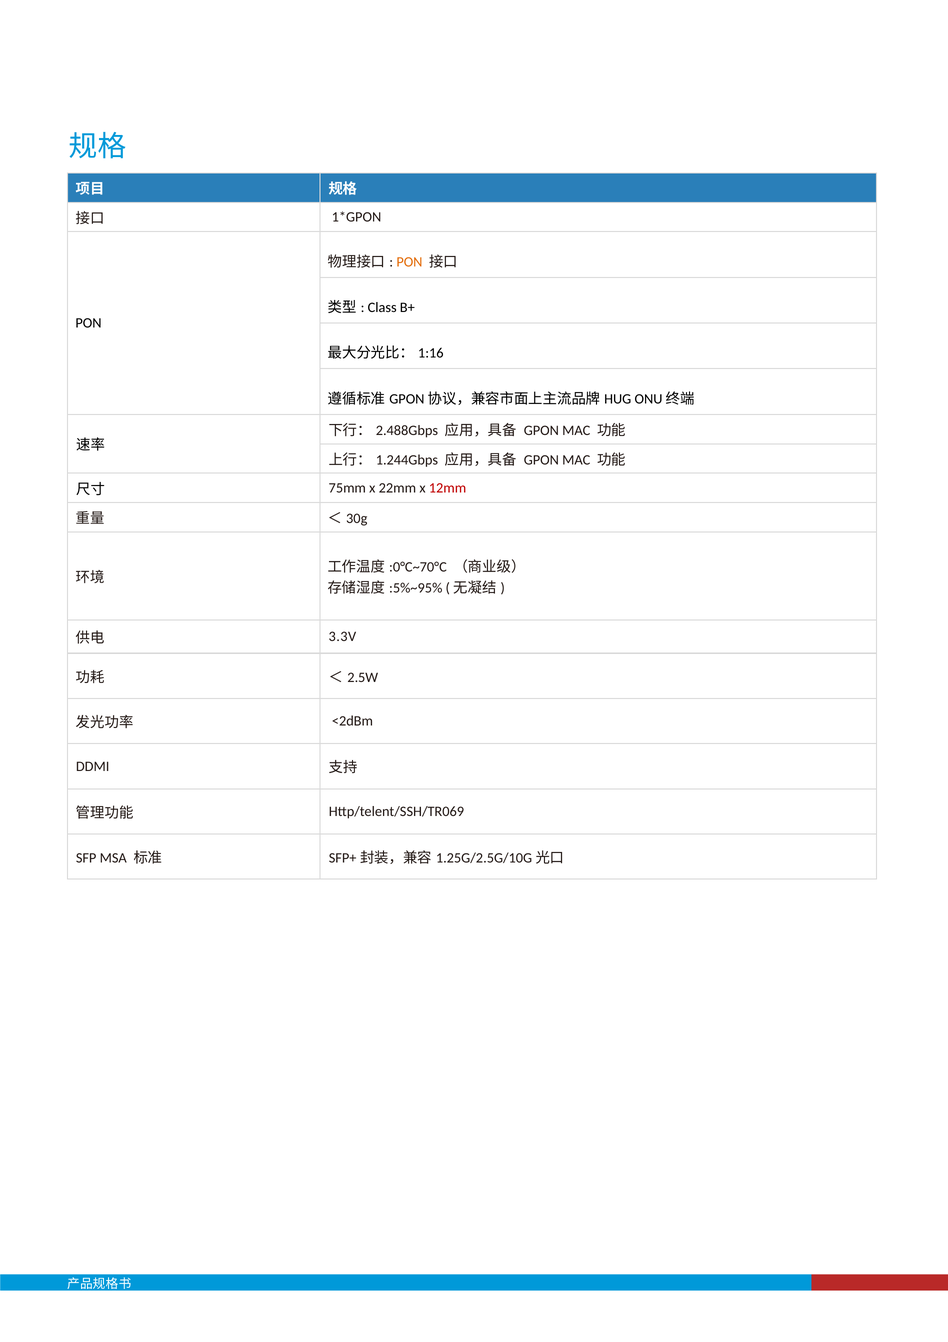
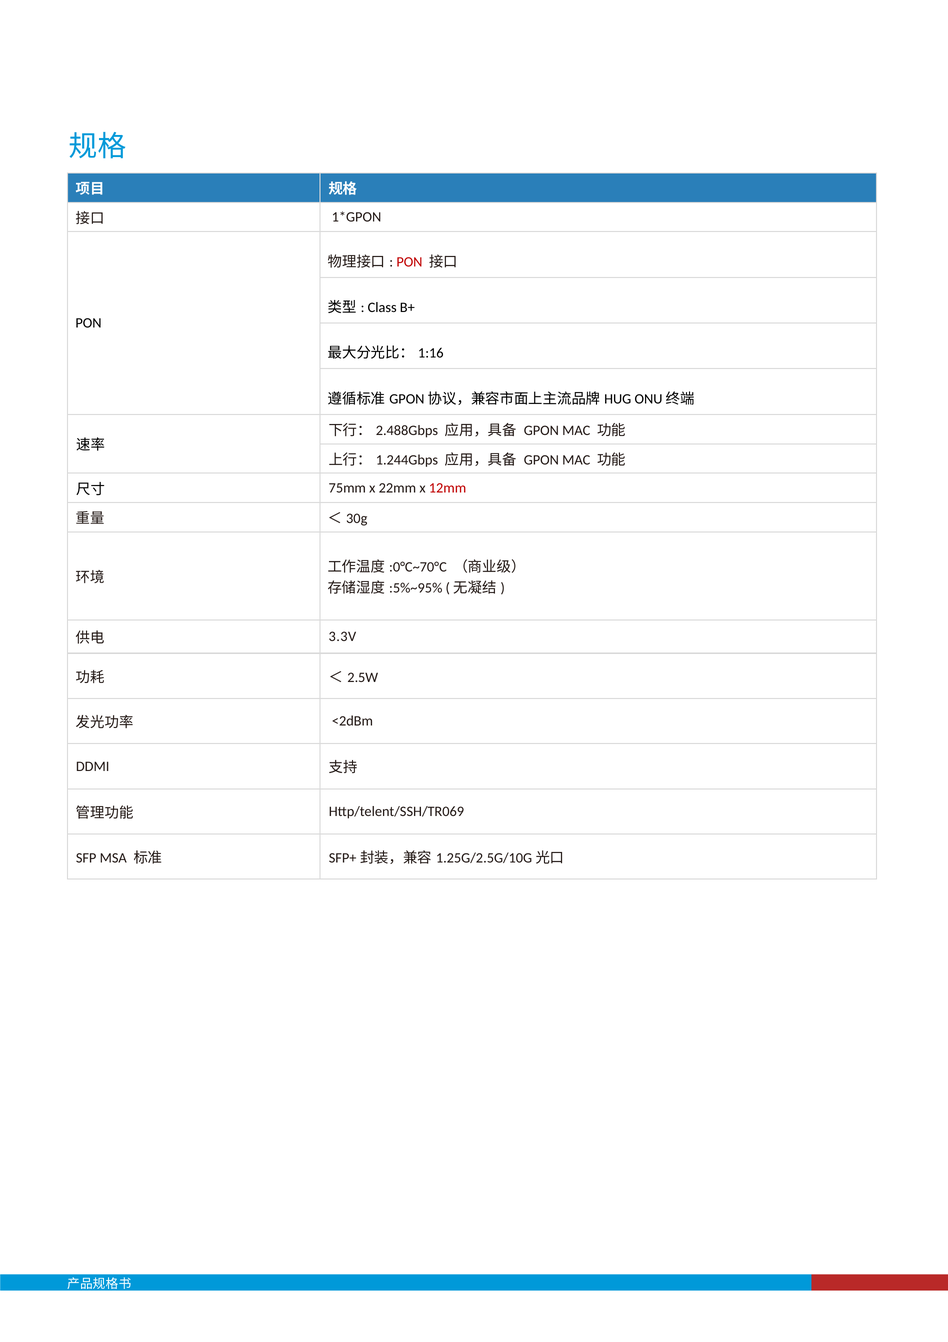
PON at (409, 262) colour: orange -> red
